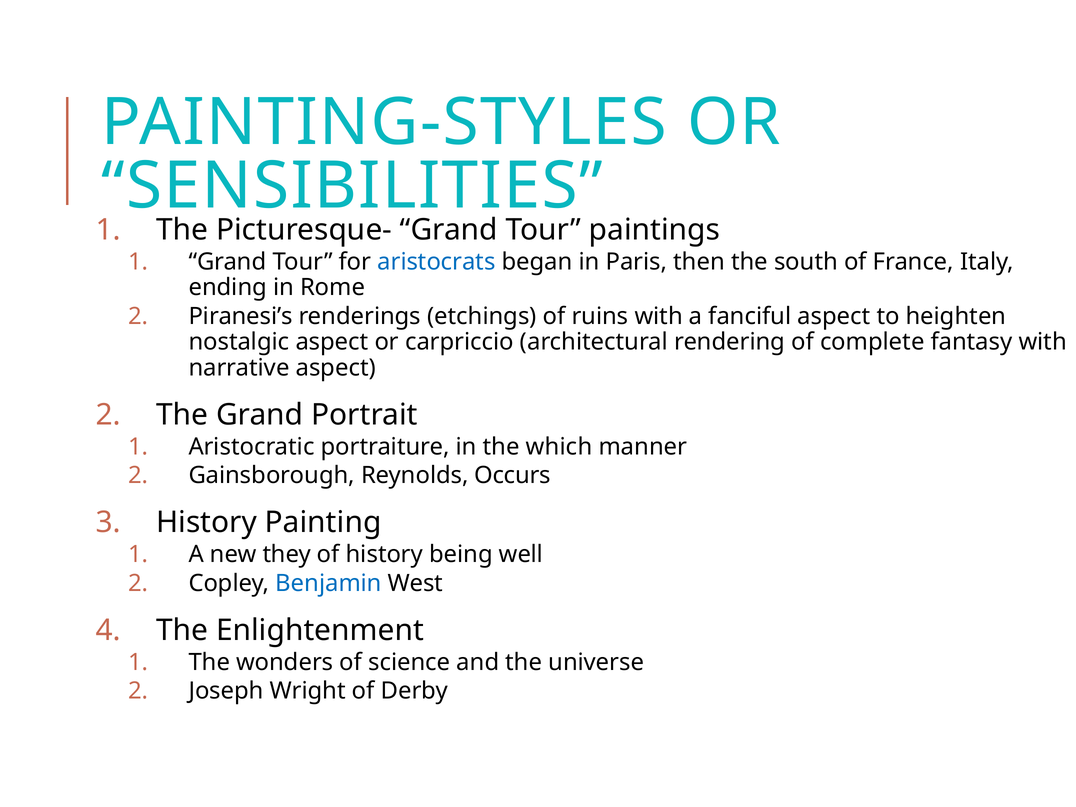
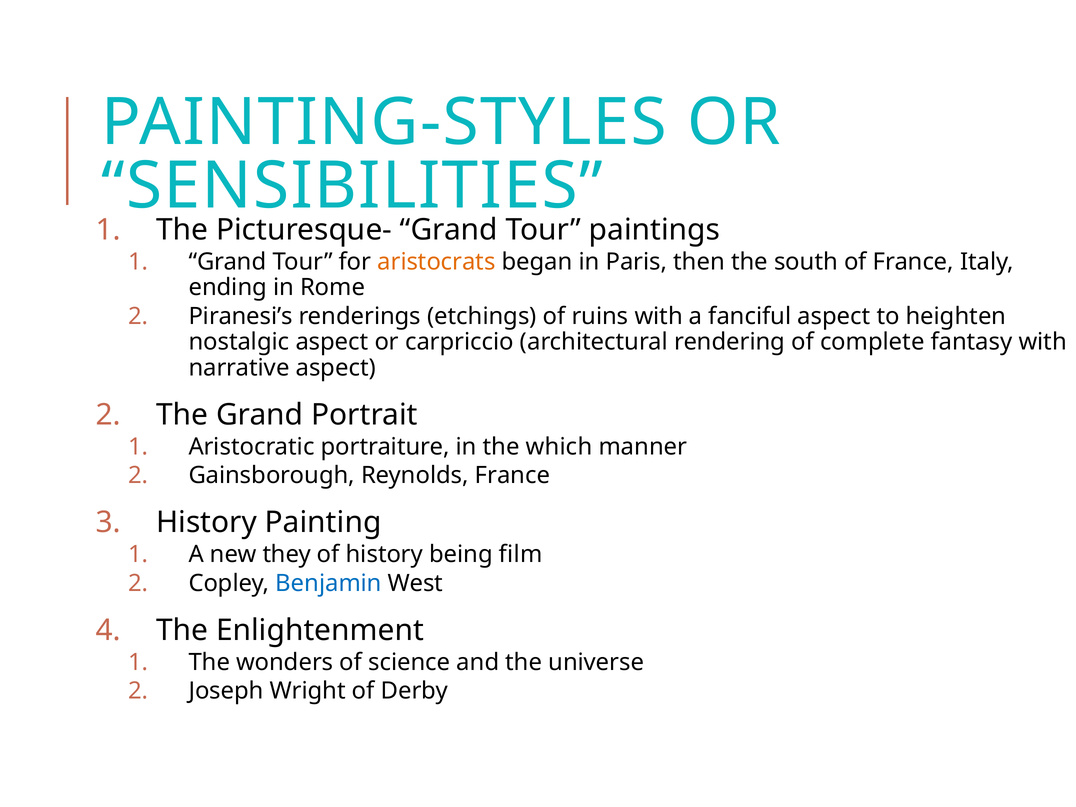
aristocrats colour: blue -> orange
Reynolds Occurs: Occurs -> France
well: well -> film
